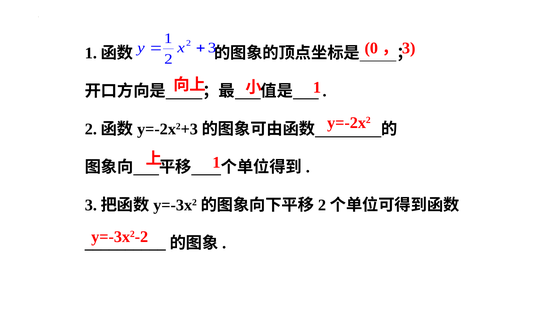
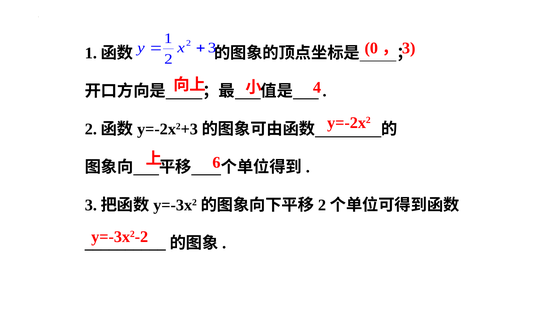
1 at (317, 88): 1 -> 4
1 at (216, 162): 1 -> 6
